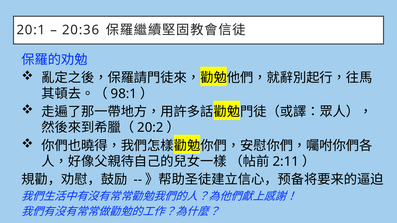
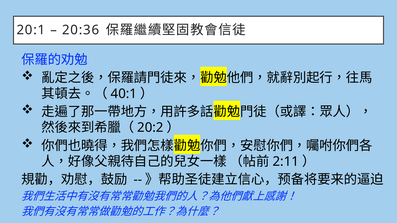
98:1: 98:1 -> 40:1
